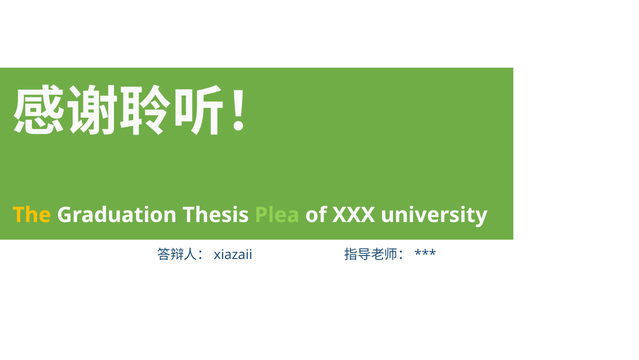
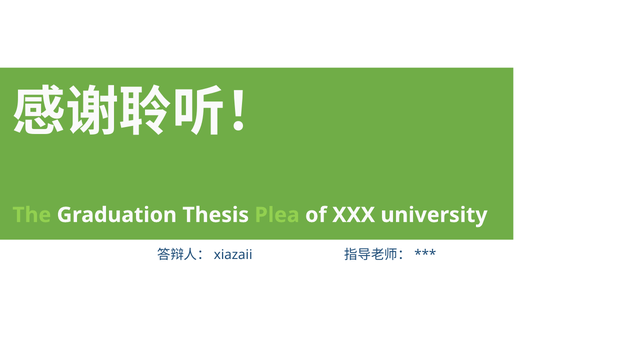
The colour: yellow -> light green
